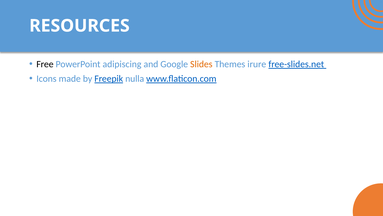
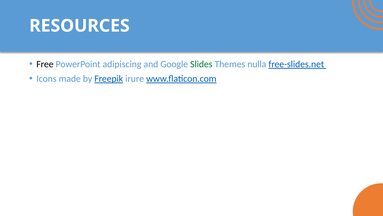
Slides colour: orange -> green
irure: irure -> nulla
nulla: nulla -> irure
